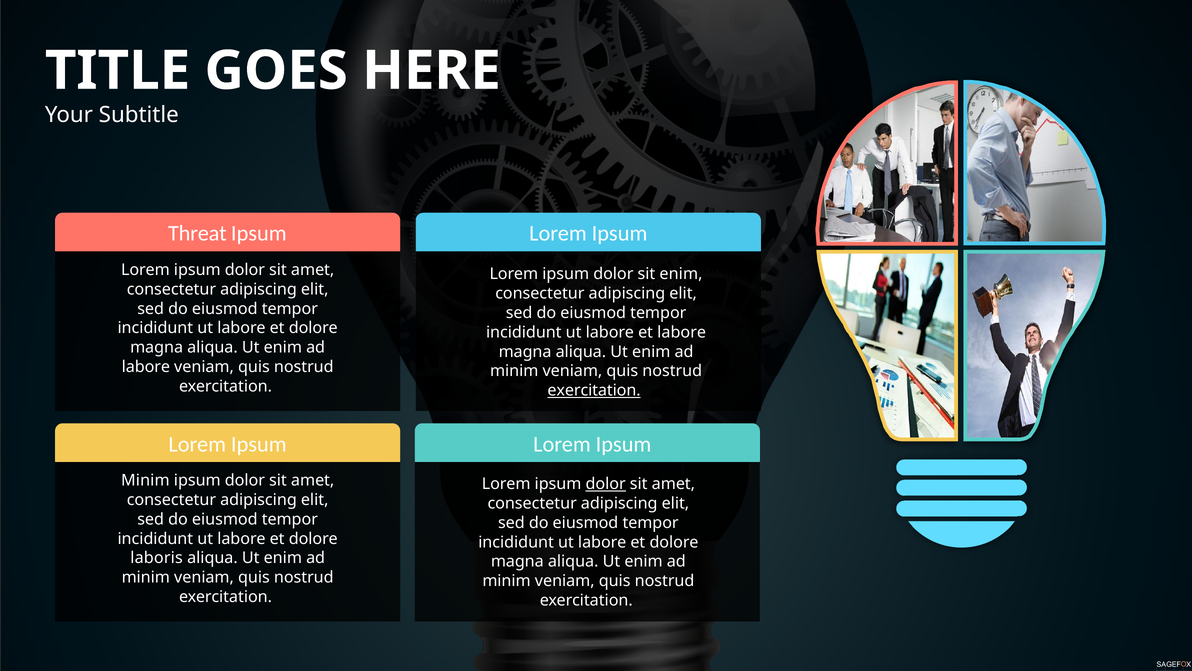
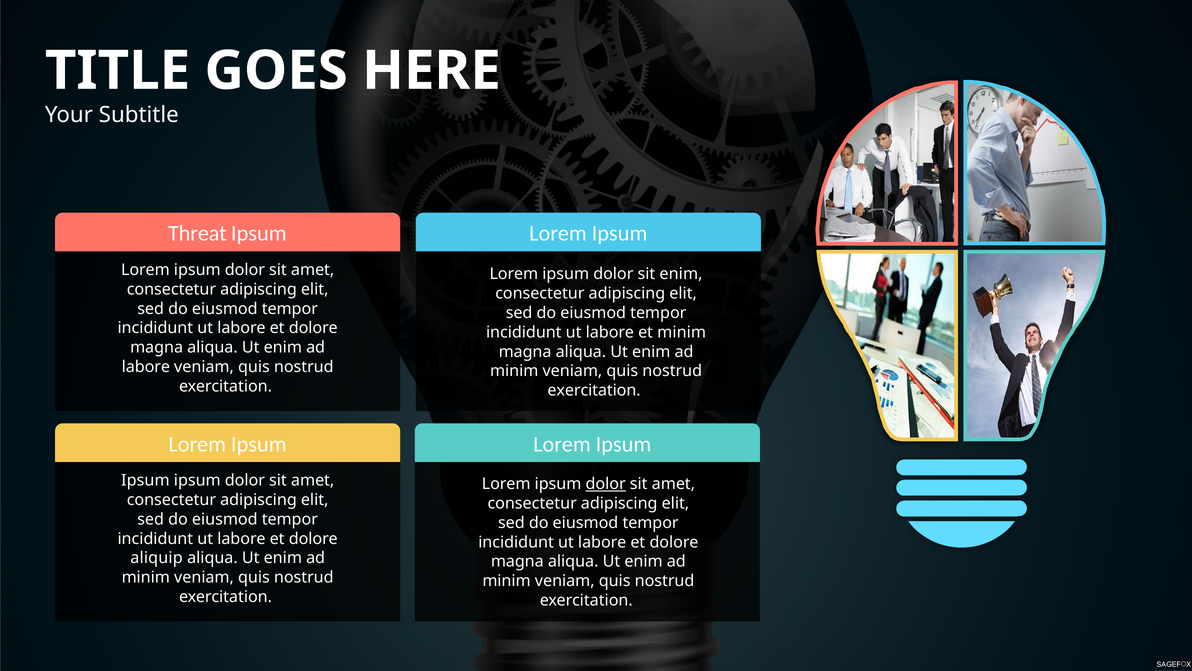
et labore: labore -> minim
exercitation at (594, 390) underline: present -> none
Minim at (145, 480): Minim -> Ipsum
laboris: laboris -> aliquip
